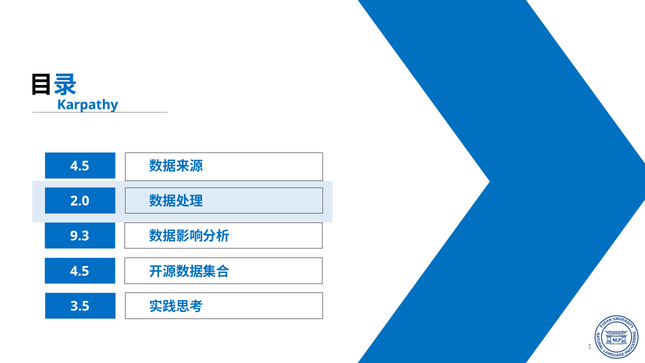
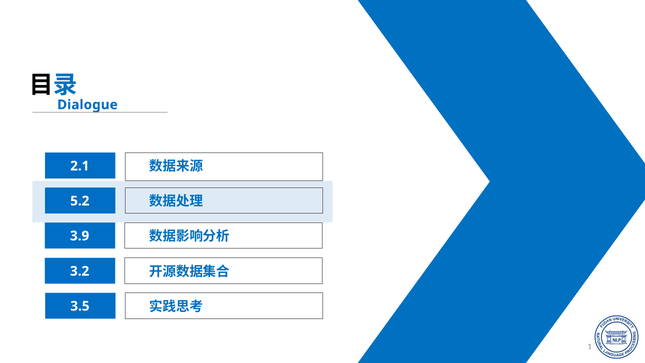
Karpathy: Karpathy -> Dialogue
4.5 at (80, 166): 4.5 -> 2.1
2.0: 2.0 -> 5.2
9.3: 9.3 -> 3.9
4.5 at (80, 271): 4.5 -> 3.2
